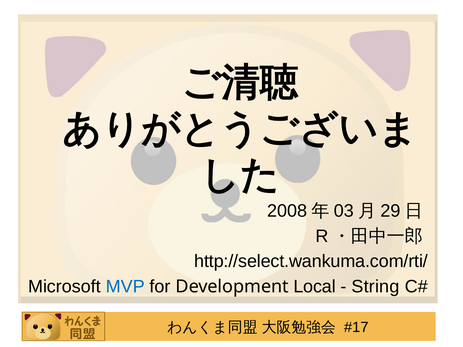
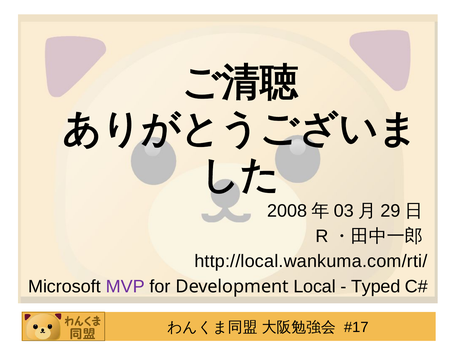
http://select.wankuma.com/rti/: http://select.wankuma.com/rti/ -> http://local.wankuma.com/rti/
MVP colour: blue -> purple
String: String -> Typed
